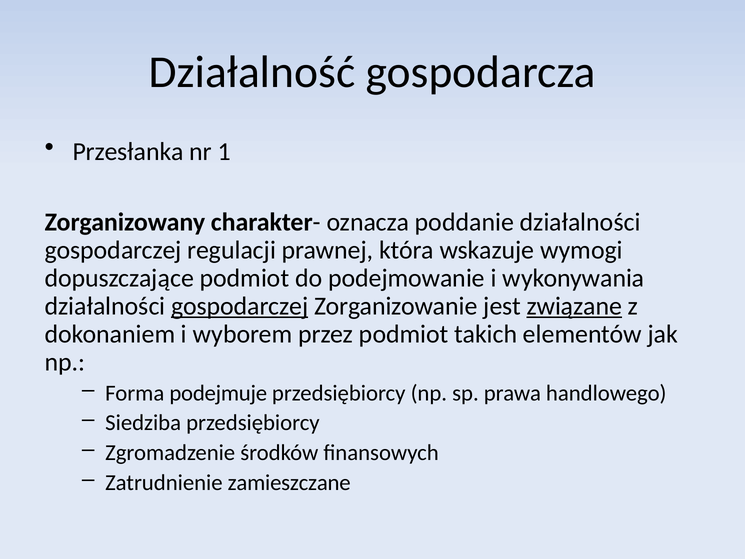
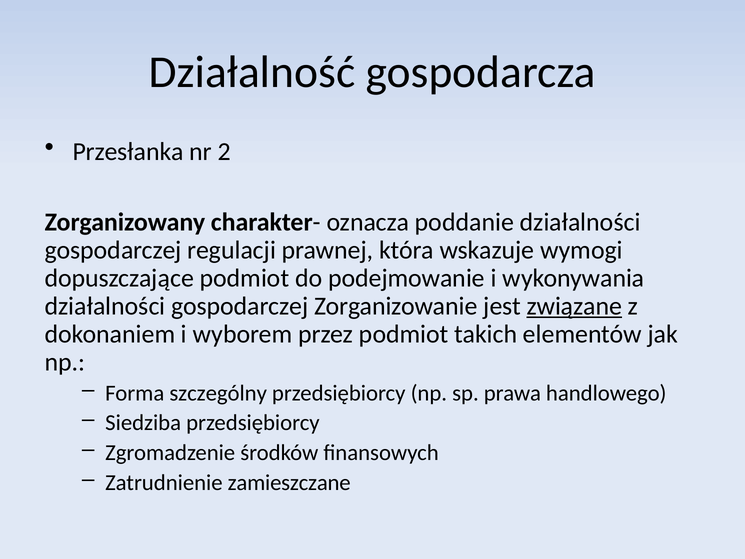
1: 1 -> 2
gospodarczej at (240, 306) underline: present -> none
podejmuje: podejmuje -> szczególny
